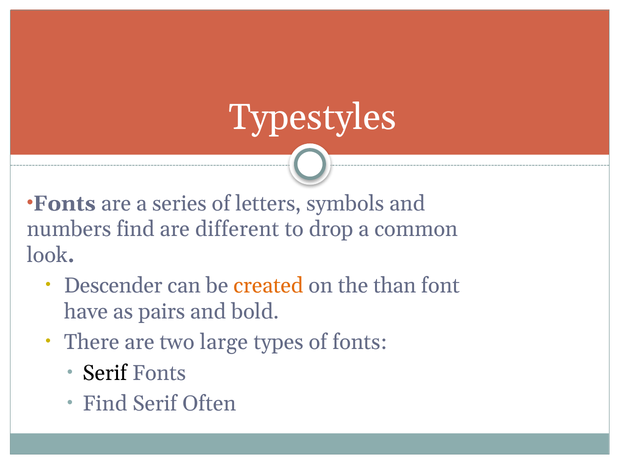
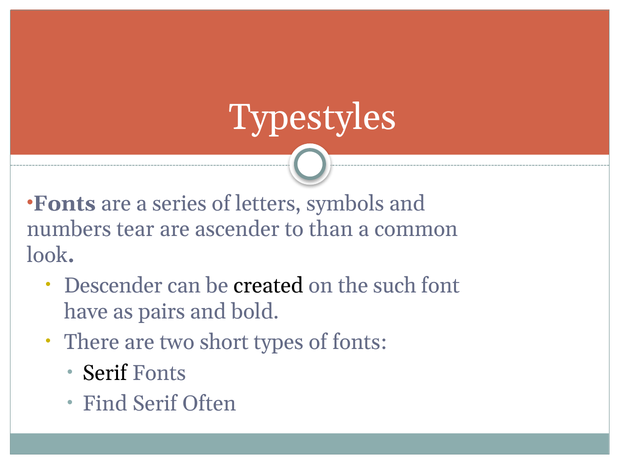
numbers find: find -> tear
different: different -> ascender
drop: drop -> than
created colour: orange -> black
than: than -> such
large: large -> short
